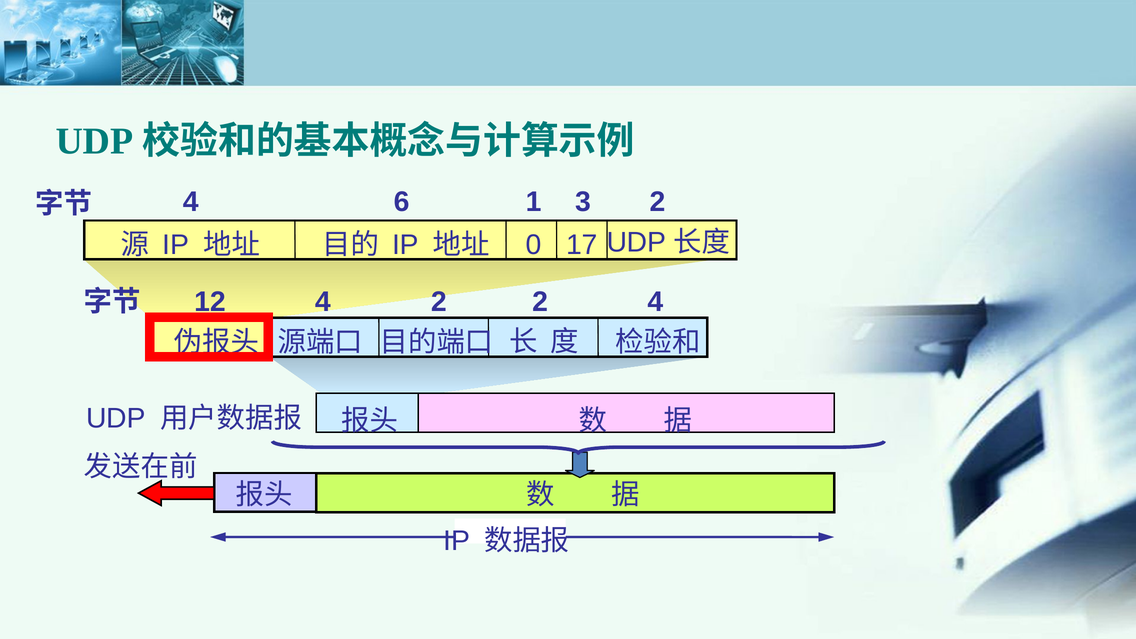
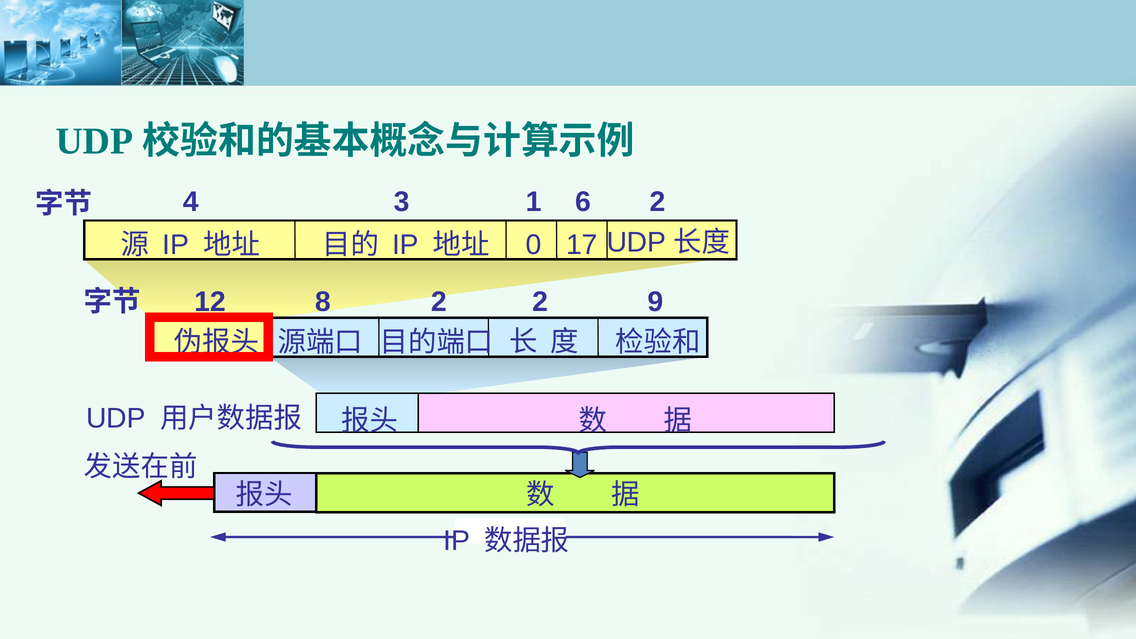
6: 6 -> 3
3: 3 -> 6
4 at (323, 302): 4 -> 8
2 4: 4 -> 9
